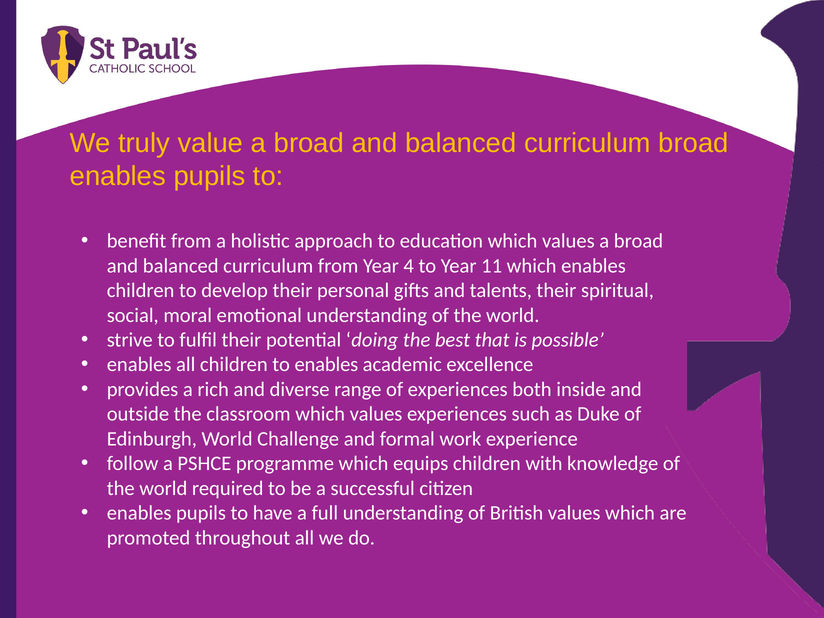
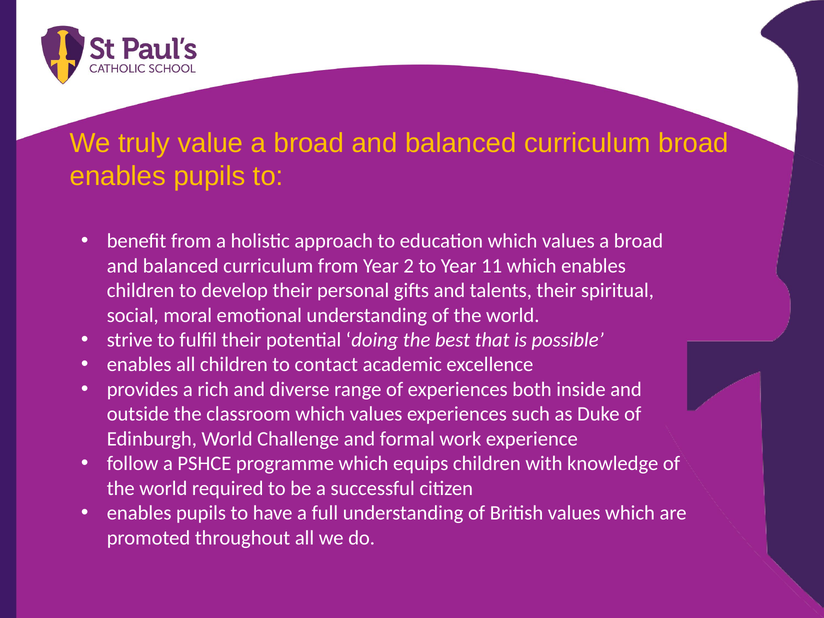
4: 4 -> 2
to enables: enables -> contact
